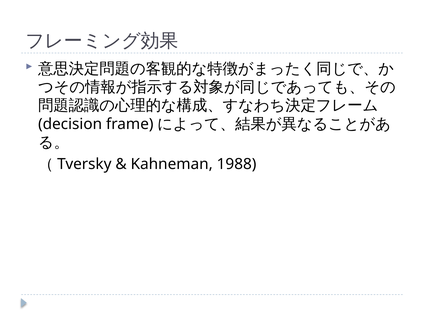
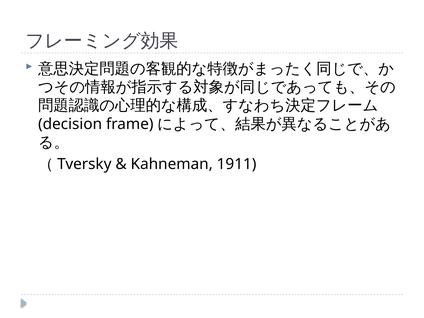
1988: 1988 -> 1911
